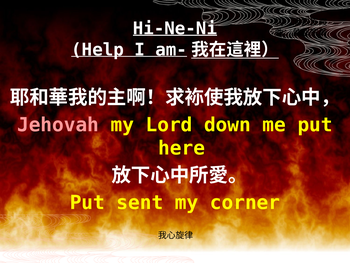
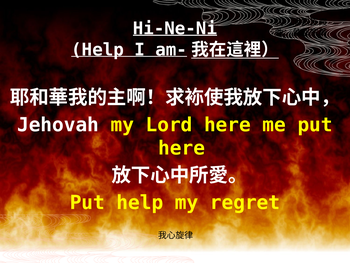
Jehovah colour: pink -> white
Lord down: down -> here
Put sent: sent -> help
corner: corner -> regret
